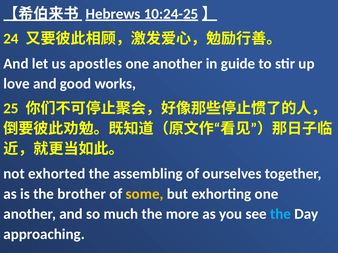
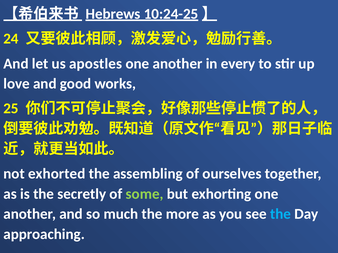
guide: guide -> every
brother: brother -> secretly
some colour: yellow -> light green
